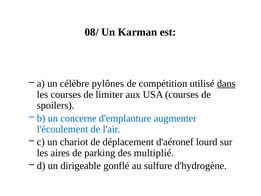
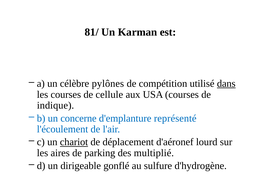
08/: 08/ -> 81/
limiter: limiter -> cellule
spoilers: spoilers -> indique
augmenter: augmenter -> représenté
chariot underline: none -> present
